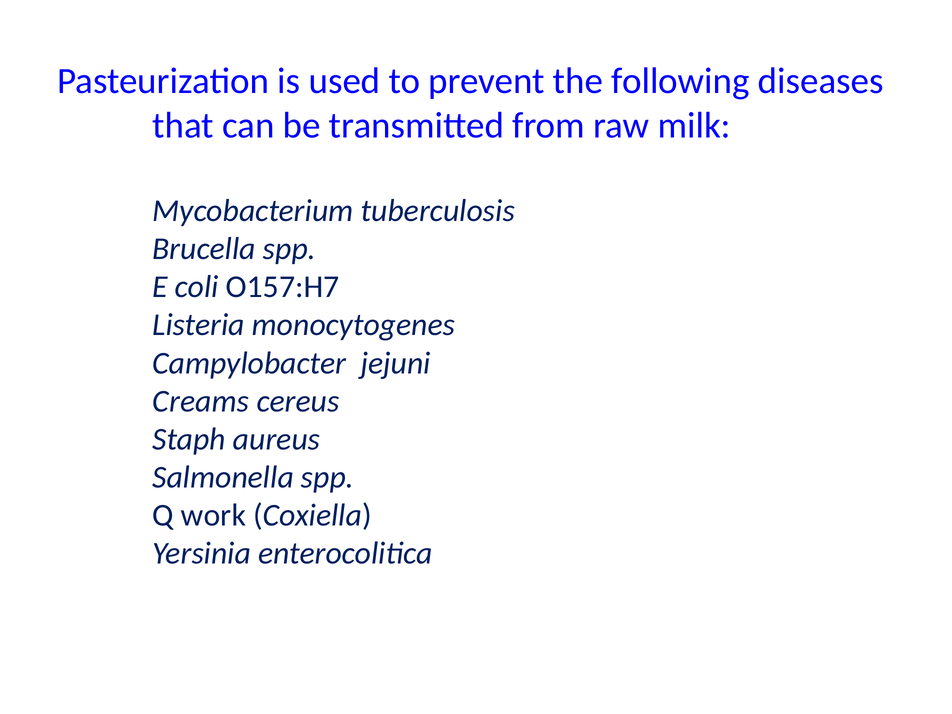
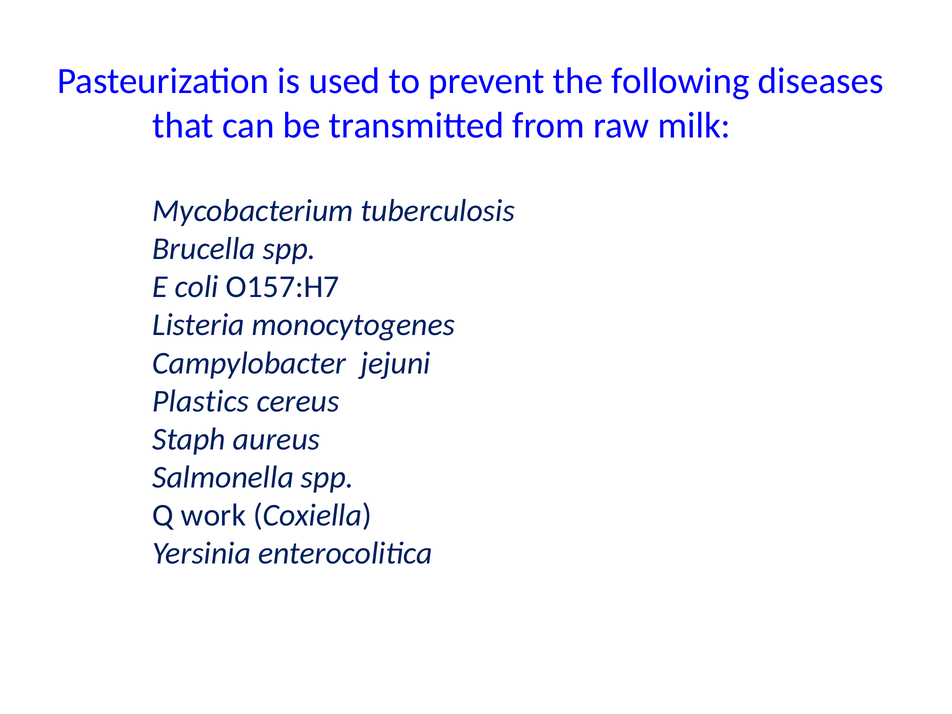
Creams: Creams -> Plastics
